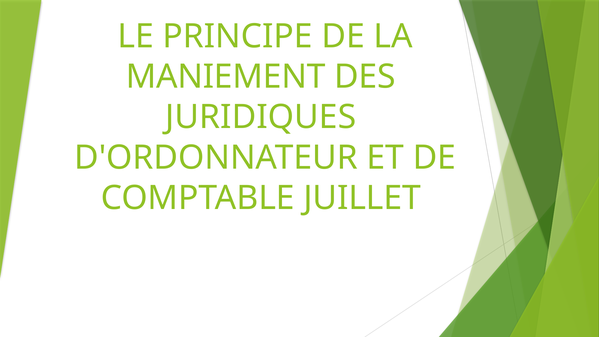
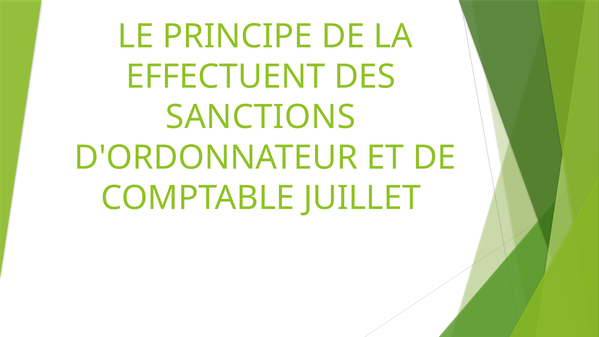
MANIEMENT: MANIEMENT -> EFFECTUENT
JURIDIQUES: JURIDIQUES -> SANCTIONS
